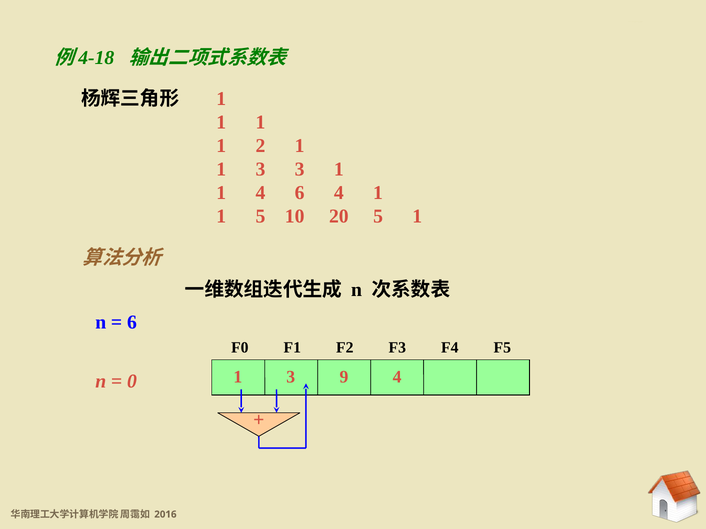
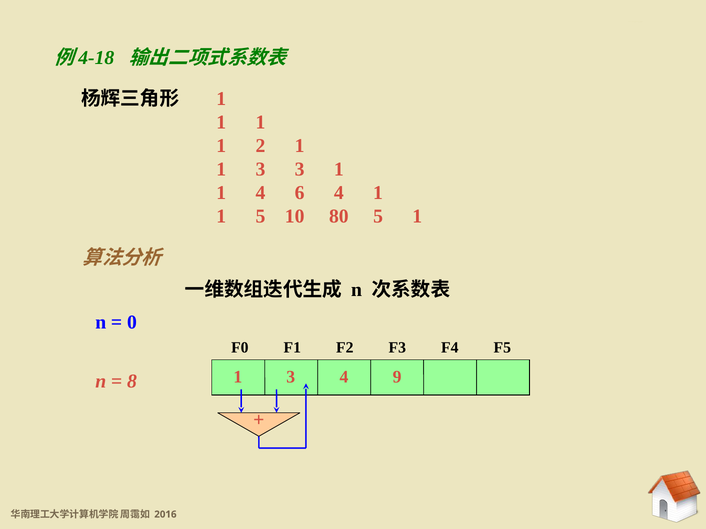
20: 20 -> 80
6 at (132, 323): 6 -> 0
9 at (344, 377): 9 -> 4
3 4: 4 -> 9
0: 0 -> 8
